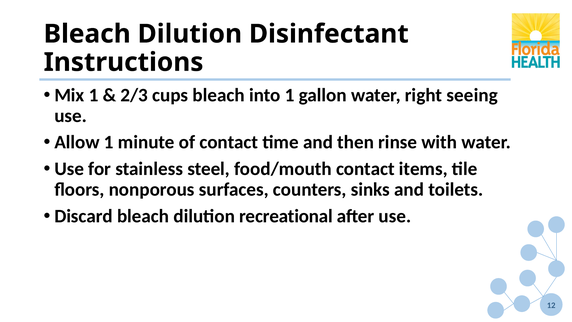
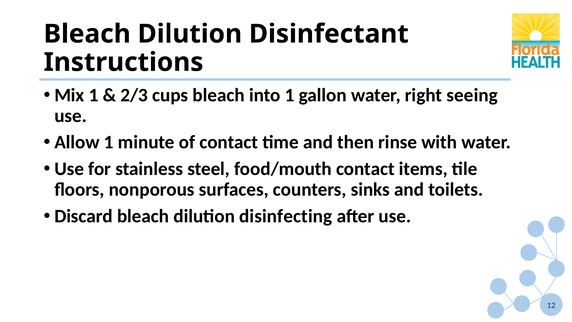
recreational: recreational -> disinfecting
